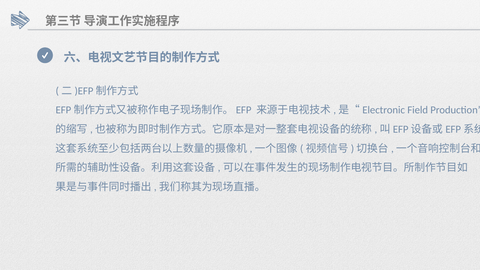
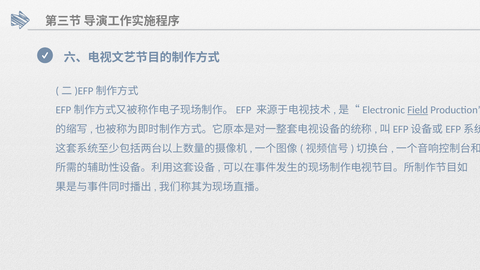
Field underline: none -> present
